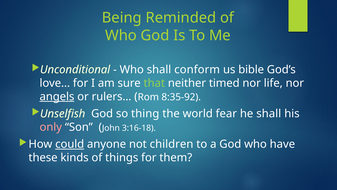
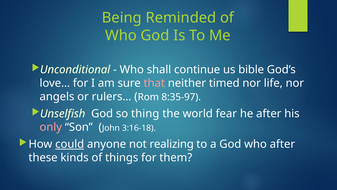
conform: conform -> continue
that colour: light green -> pink
angels underline: present -> none
8:35-92: 8:35-92 -> 8:35-97
he shall: shall -> after
children: children -> realizing
who have: have -> after
